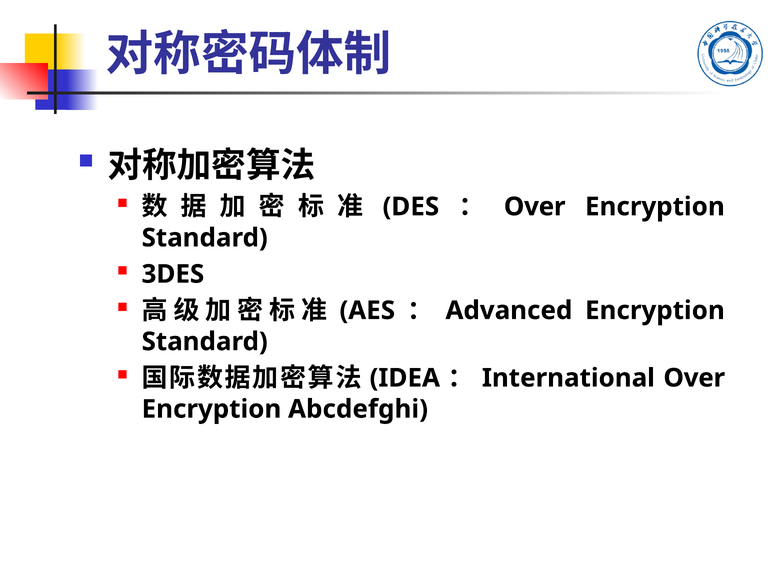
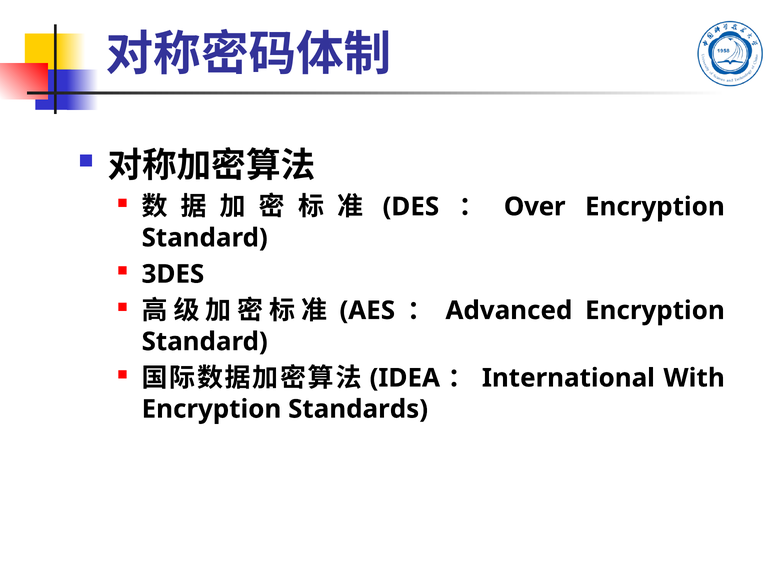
Over at (694, 378): Over -> With
Abcdefghi: Abcdefghi -> Standards
